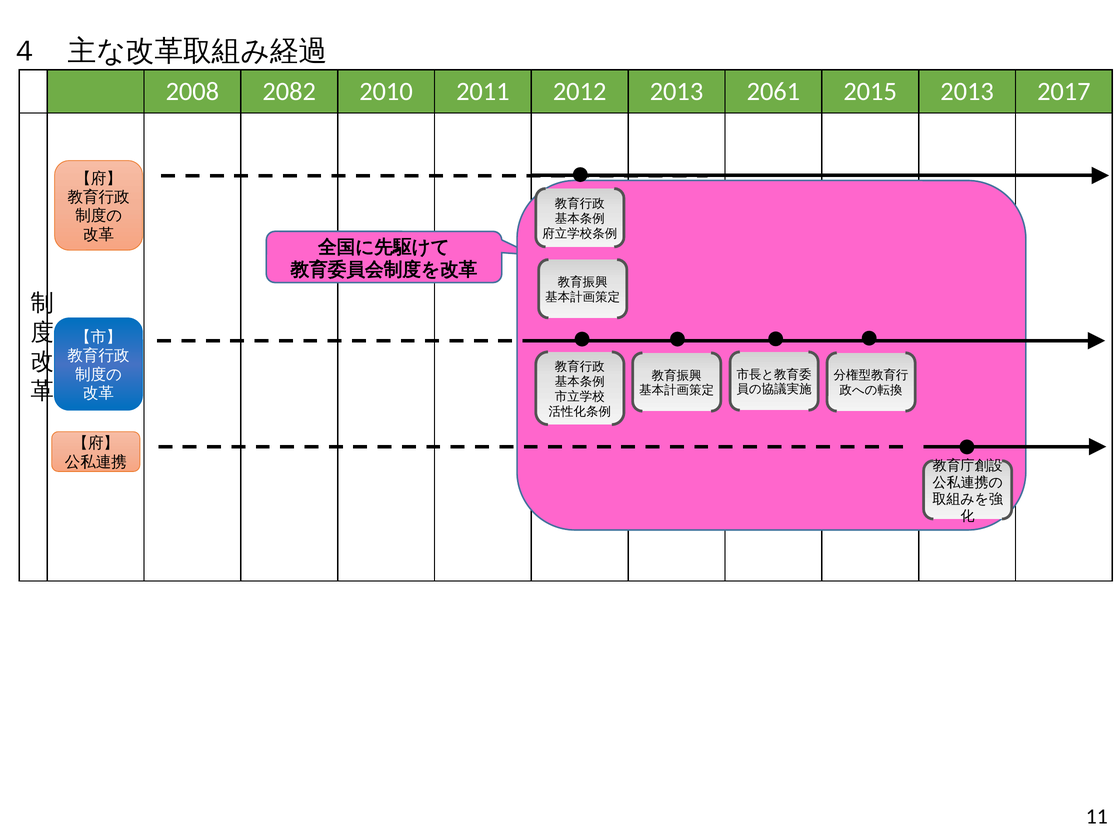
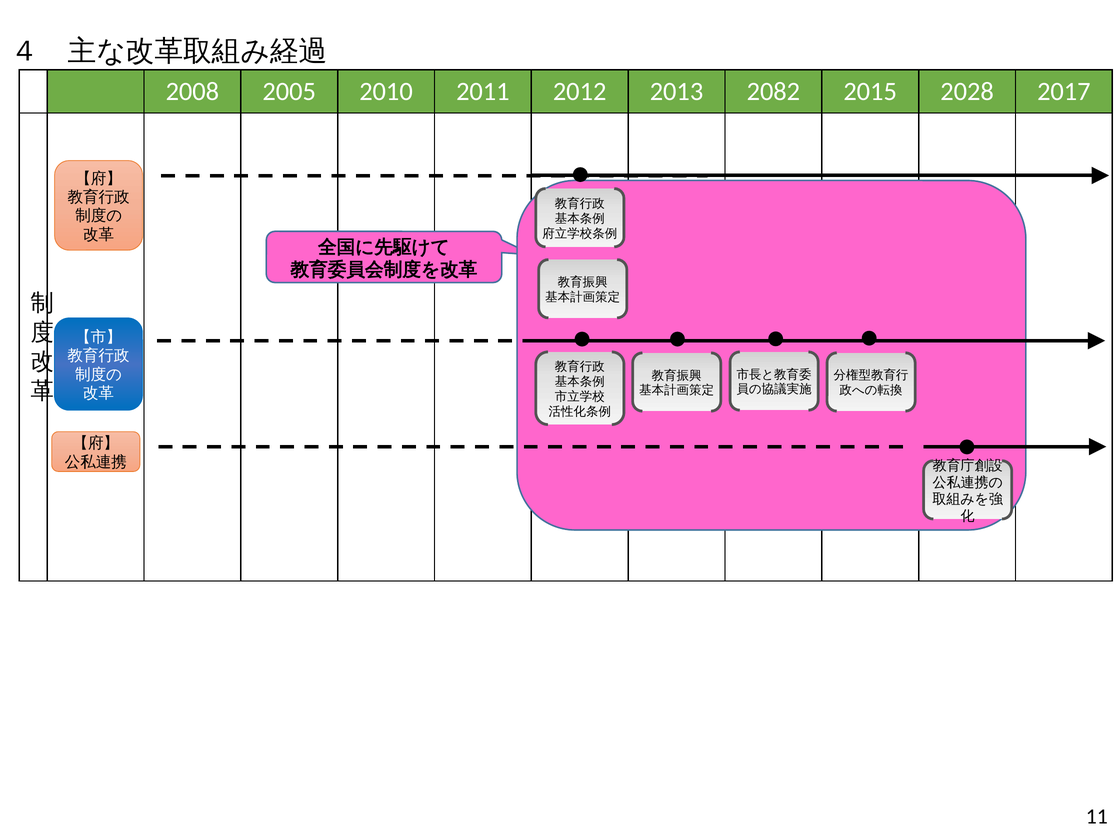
2082: 2082 -> 2005
2061: 2061 -> 2082
2015 2013: 2013 -> 2028
